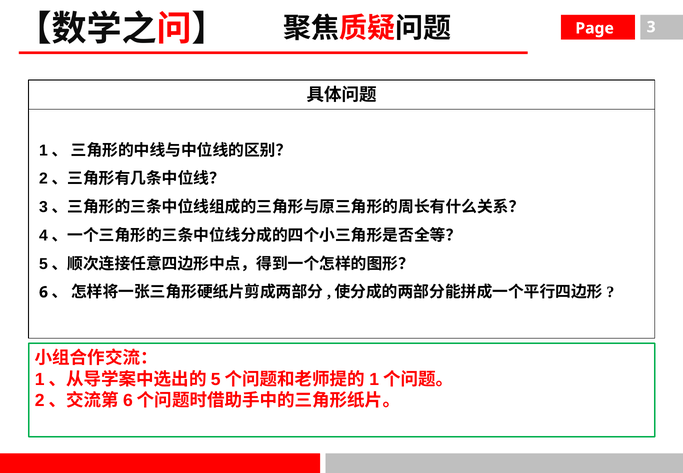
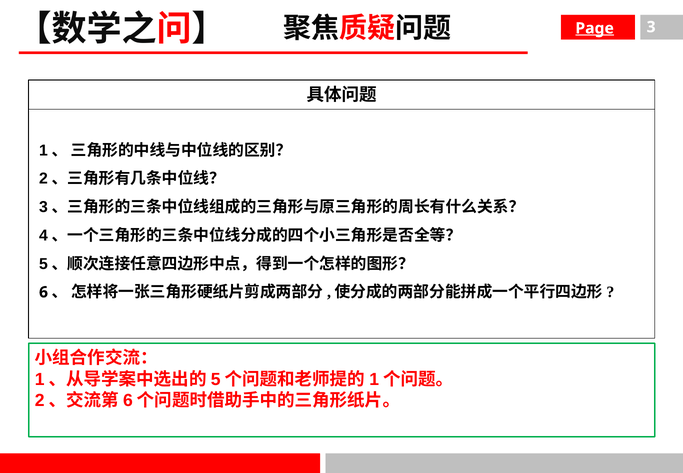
Page underline: none -> present
